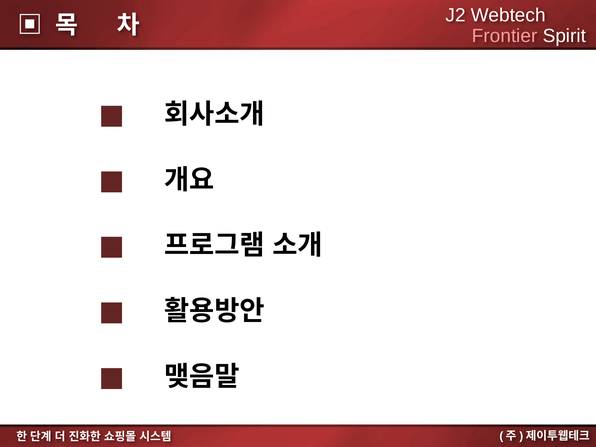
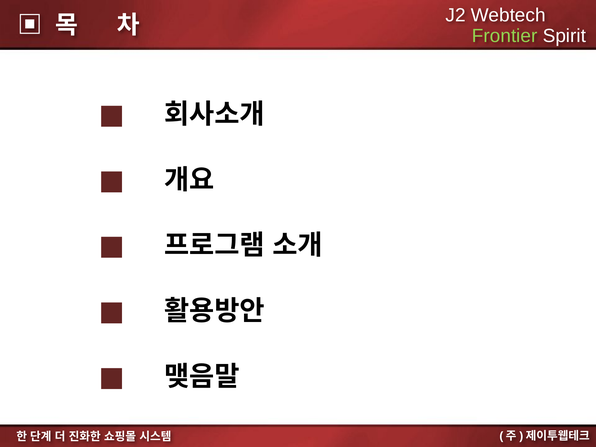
Frontier colour: pink -> light green
